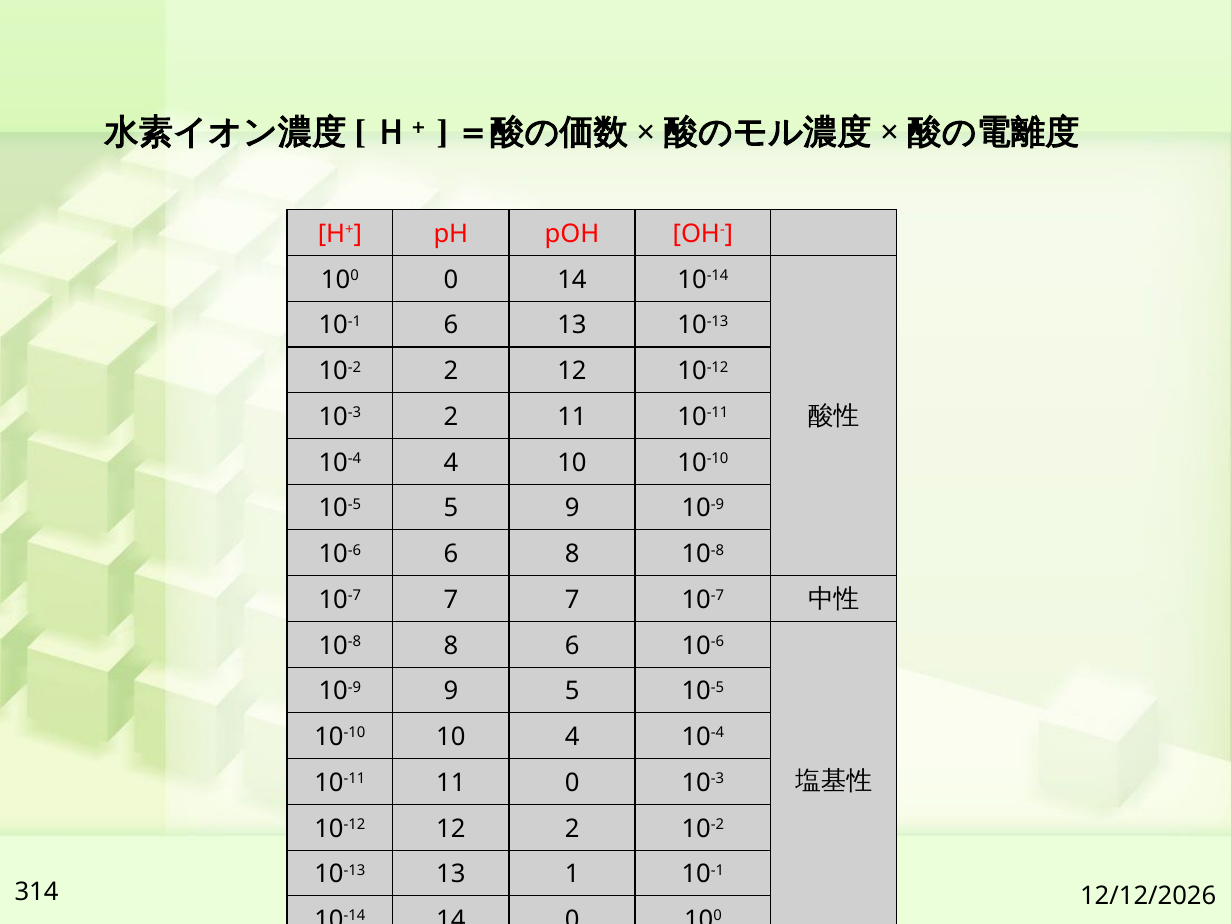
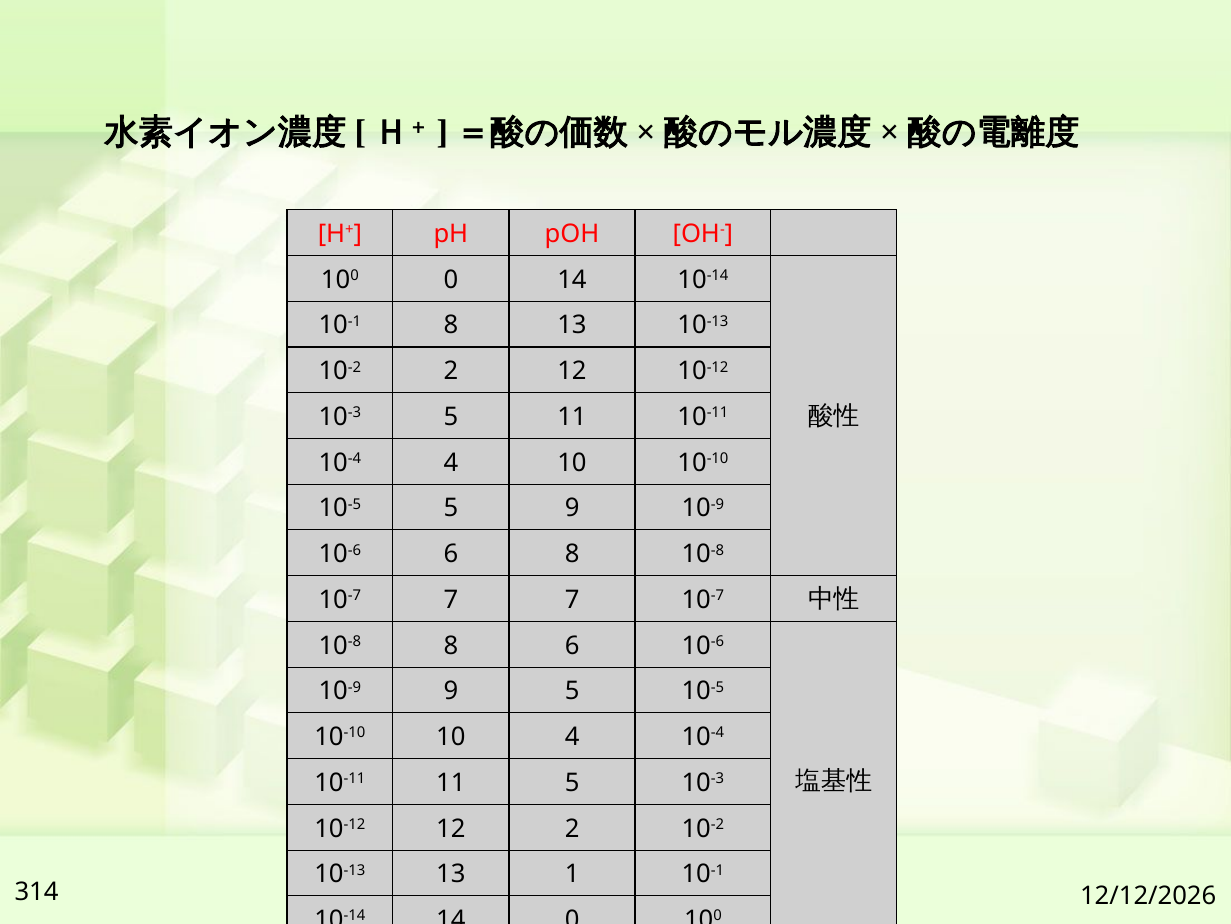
10-1 6: 6 -> 8
10-3 2: 2 -> 5
11 0: 0 -> 5
